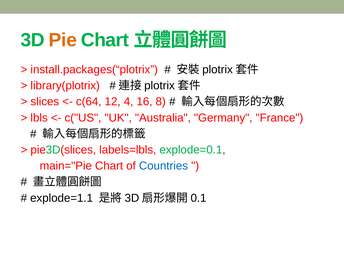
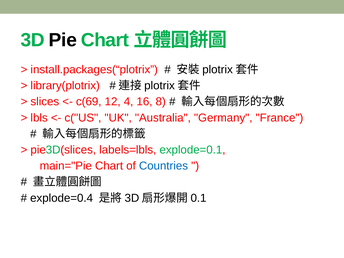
Pie colour: orange -> black
c(64: c(64 -> c(69
explode=1.1: explode=1.1 -> explode=0.4
